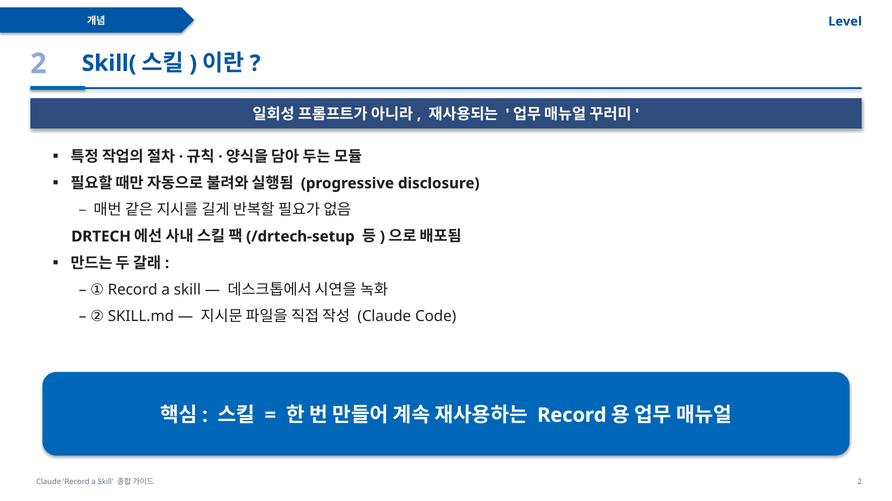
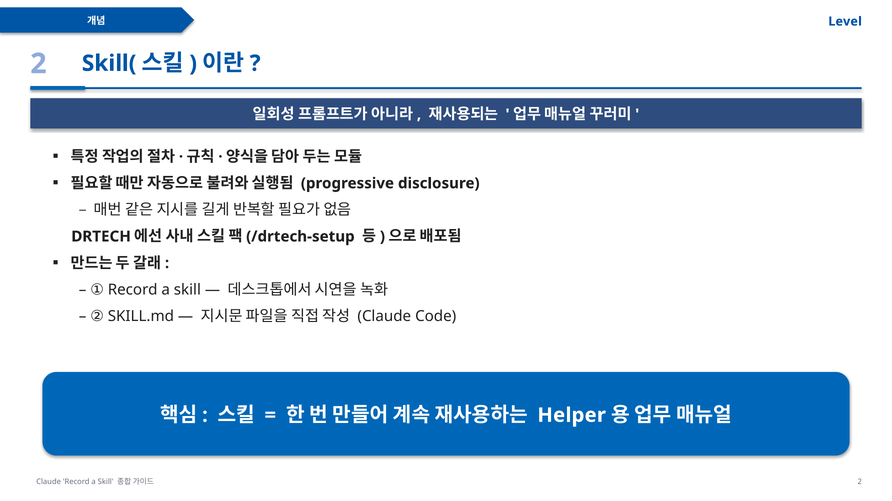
Record at (572, 416): Record -> Helper
